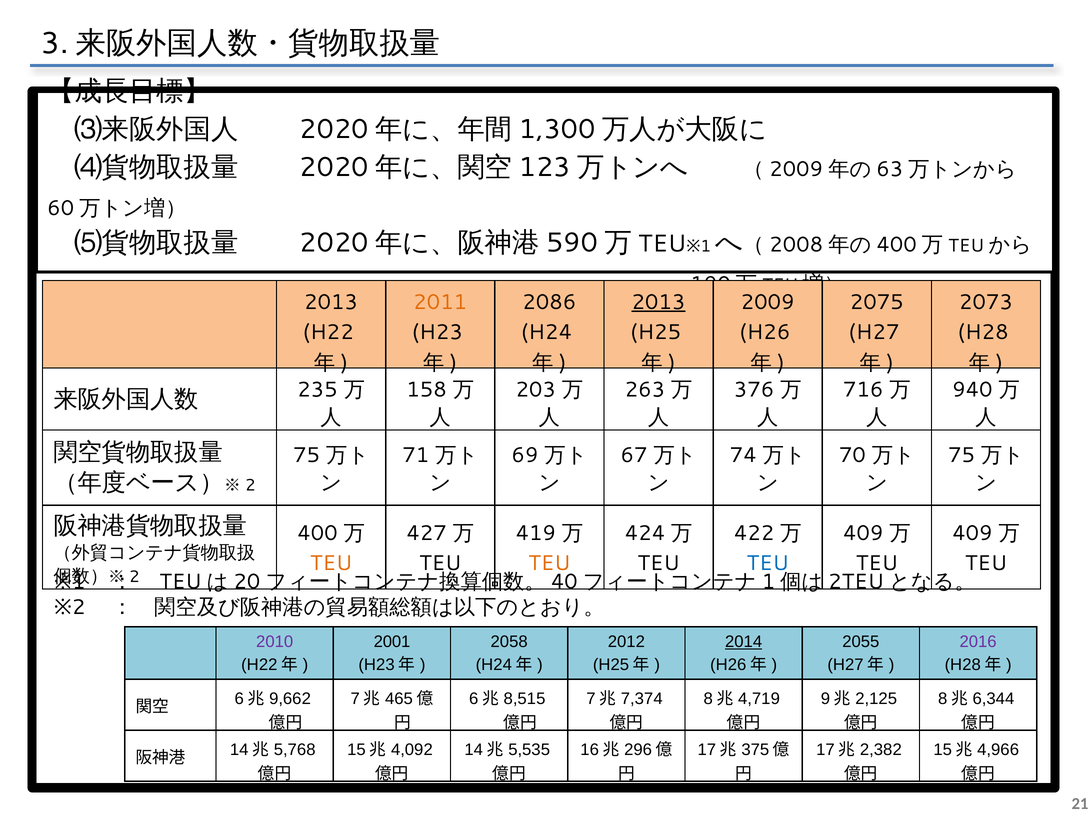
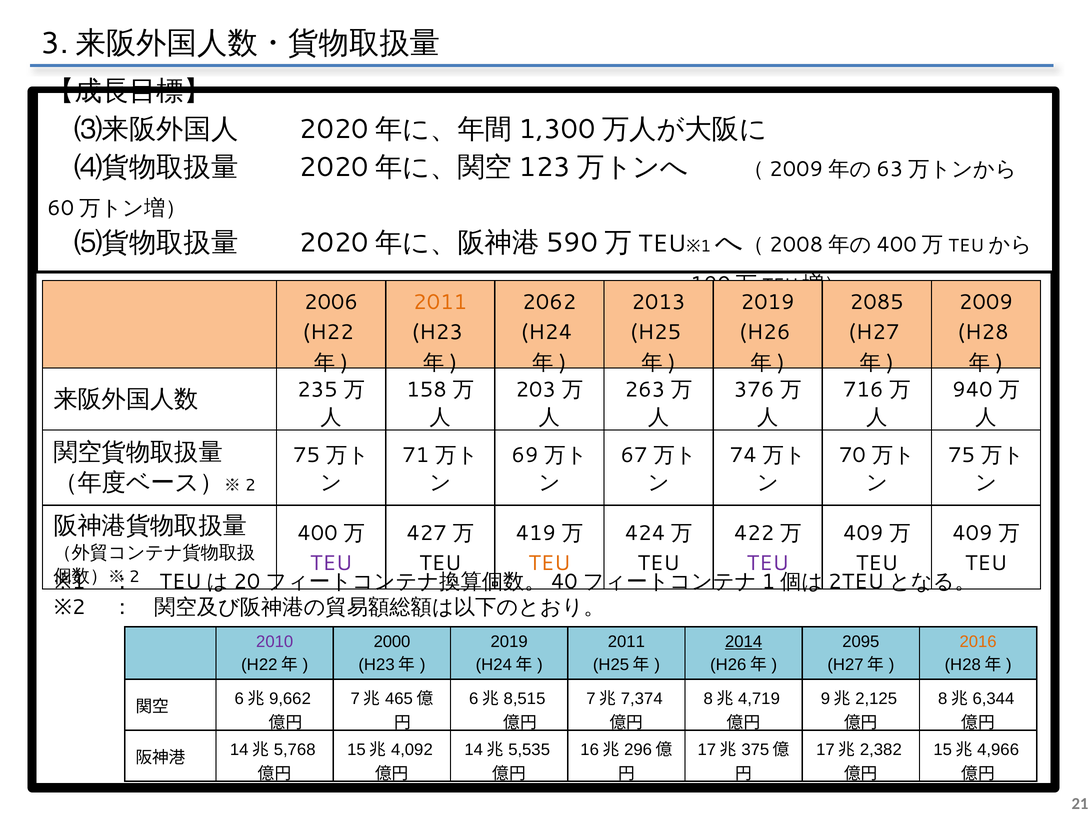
2013 at (331, 302): 2013 -> 2006
2086: 2086 -> 2062
2013 at (658, 302) underline: present -> none
2009 at (768, 302): 2009 -> 2019
2075: 2075 -> 2085
2073: 2073 -> 2009
TEU at (331, 563) colour: orange -> purple
TEU at (768, 563) colour: blue -> purple
2001: 2001 -> 2000
2058 at (509, 642): 2058 -> 2019
2012 at (626, 642): 2012 -> 2011
2055: 2055 -> 2095
2016 colour: purple -> orange
